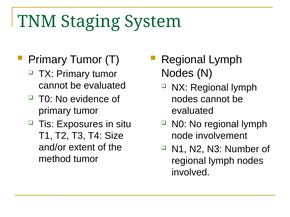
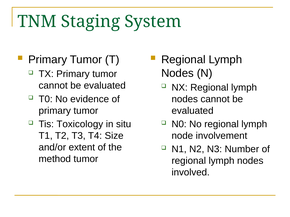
Exposures: Exposures -> Toxicology
